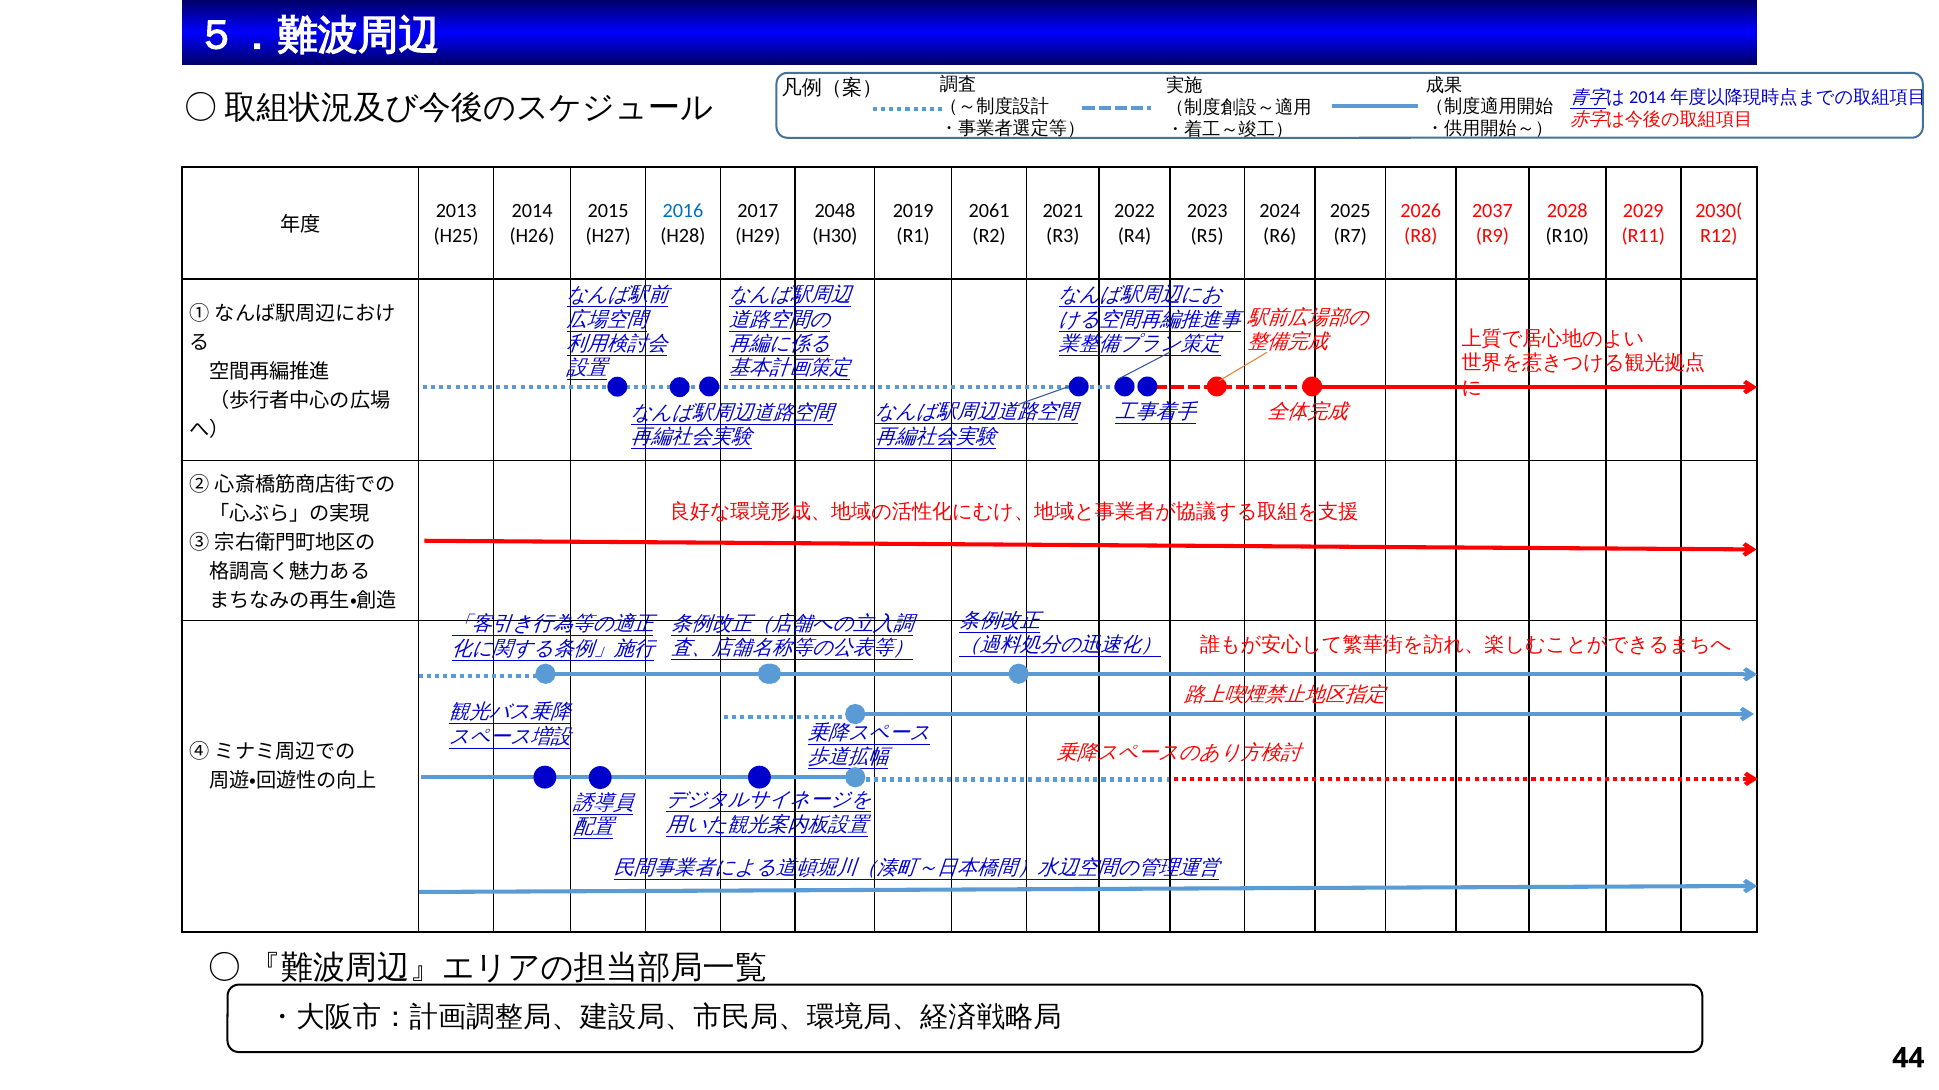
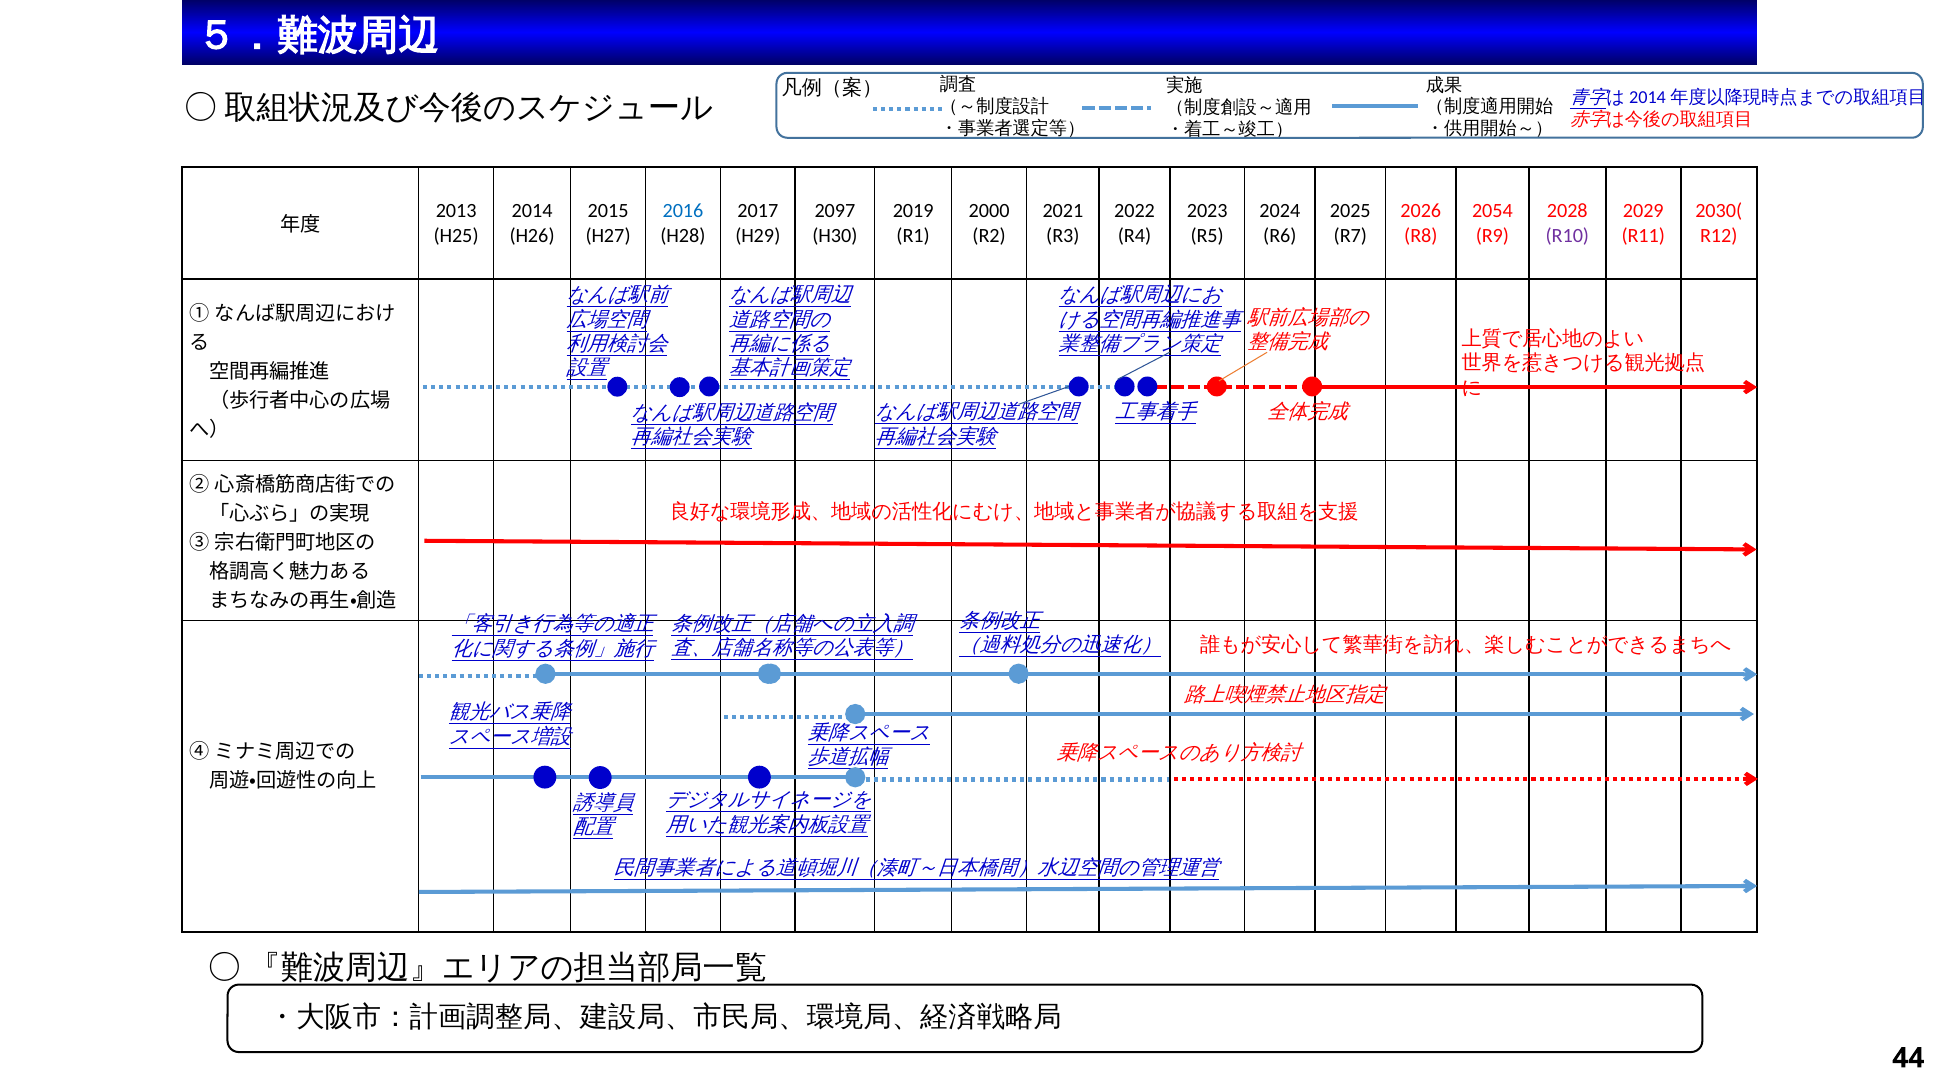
2048: 2048 -> 2097
2061: 2061 -> 2000
2037: 2037 -> 2054
R10 colour: black -> purple
